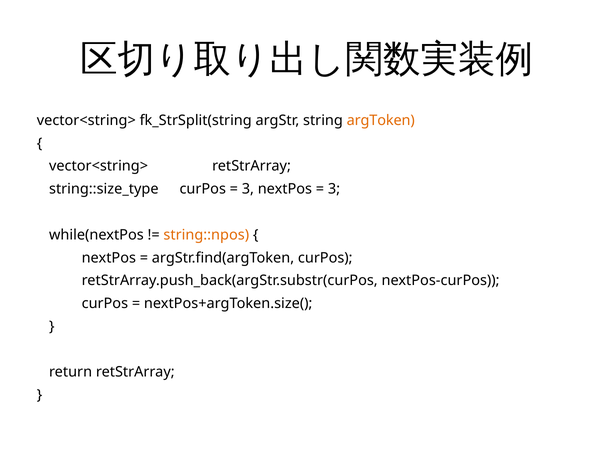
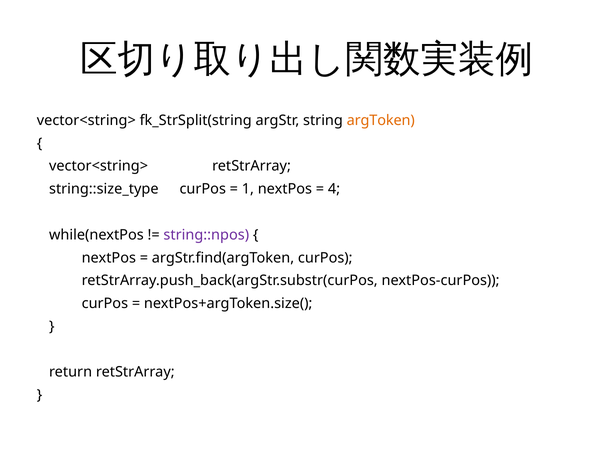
3 at (248, 189): 3 -> 1
3 at (334, 189): 3 -> 4
string::npos colour: orange -> purple
